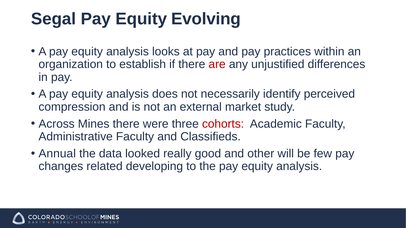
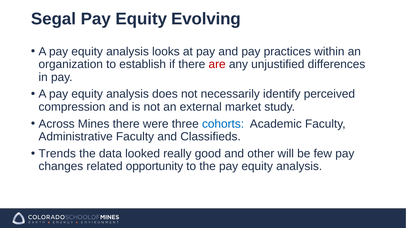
cohorts colour: red -> blue
Annual: Annual -> Trends
developing: developing -> opportunity
